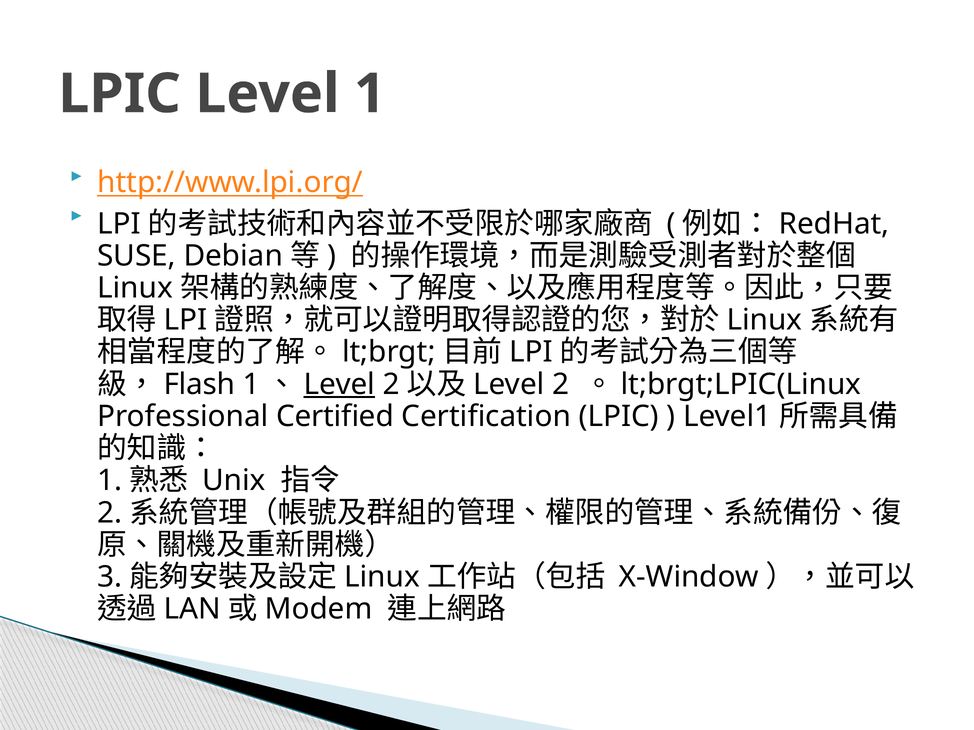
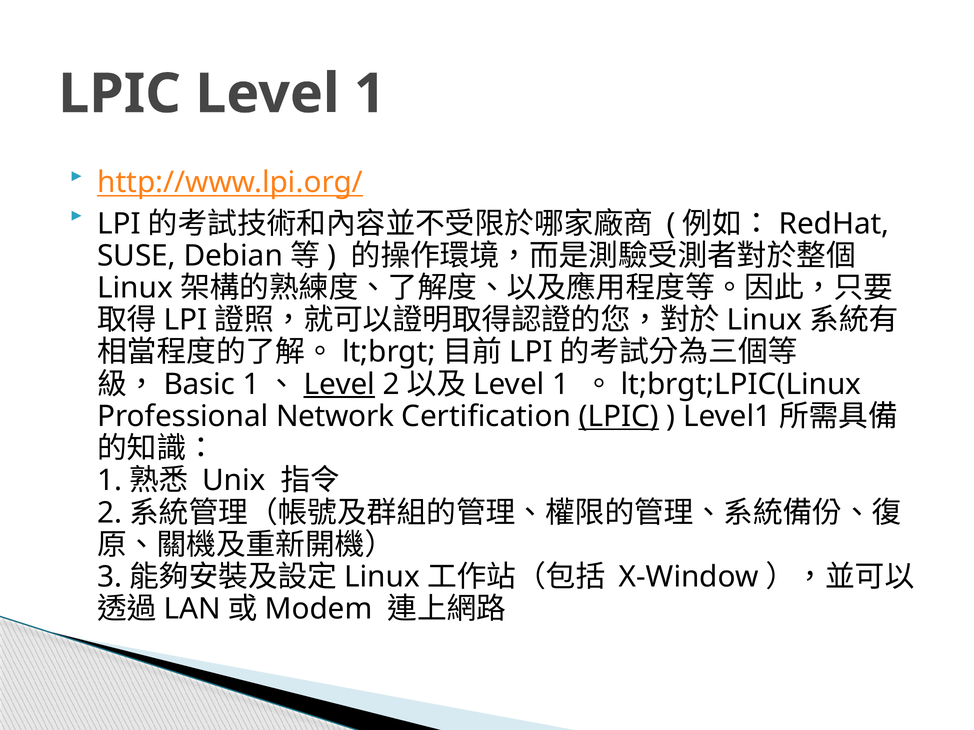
Flash: Flash -> Basic
2 at (561, 385): 2 -> 1
Certified: Certified -> Network
LPIC at (619, 417) underline: none -> present
